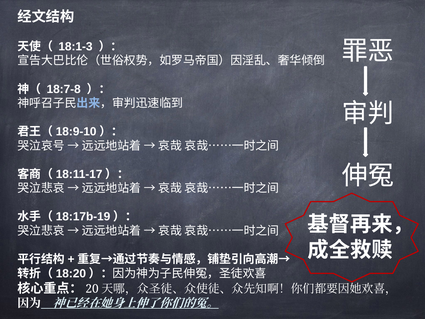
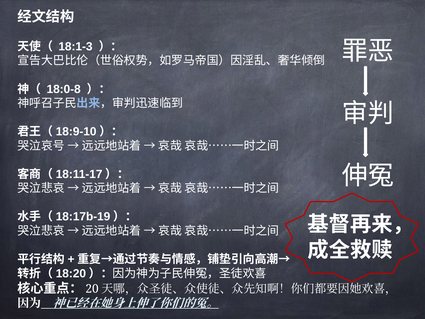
18:7-8: 18:7-8 -> 18:0-8
